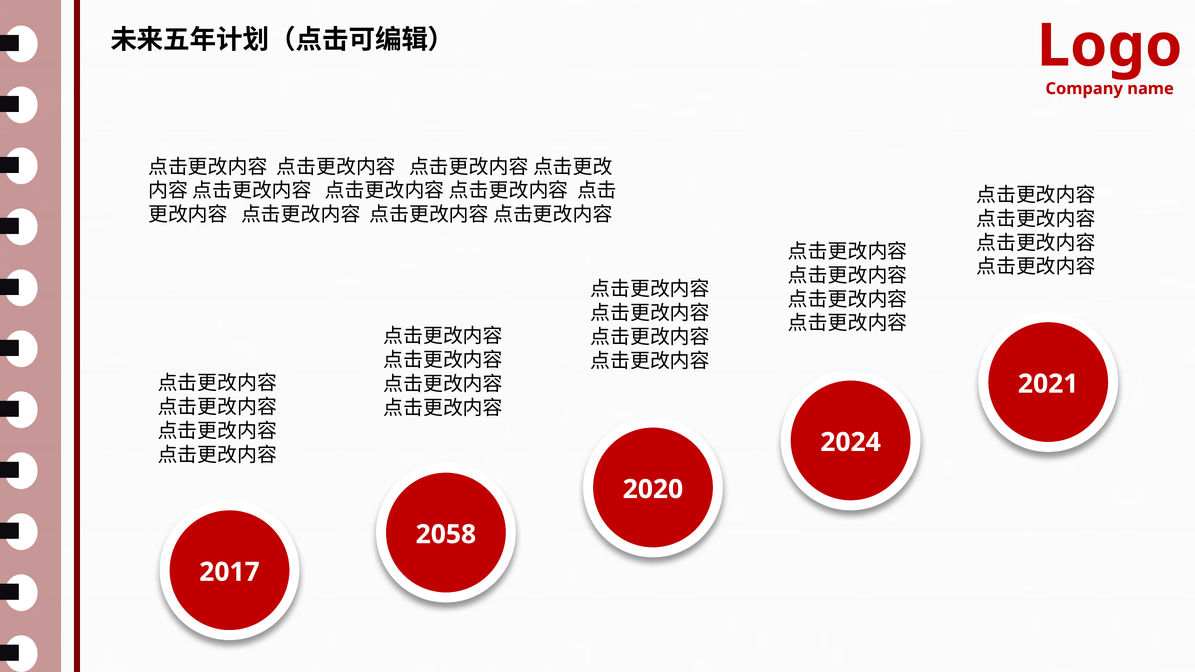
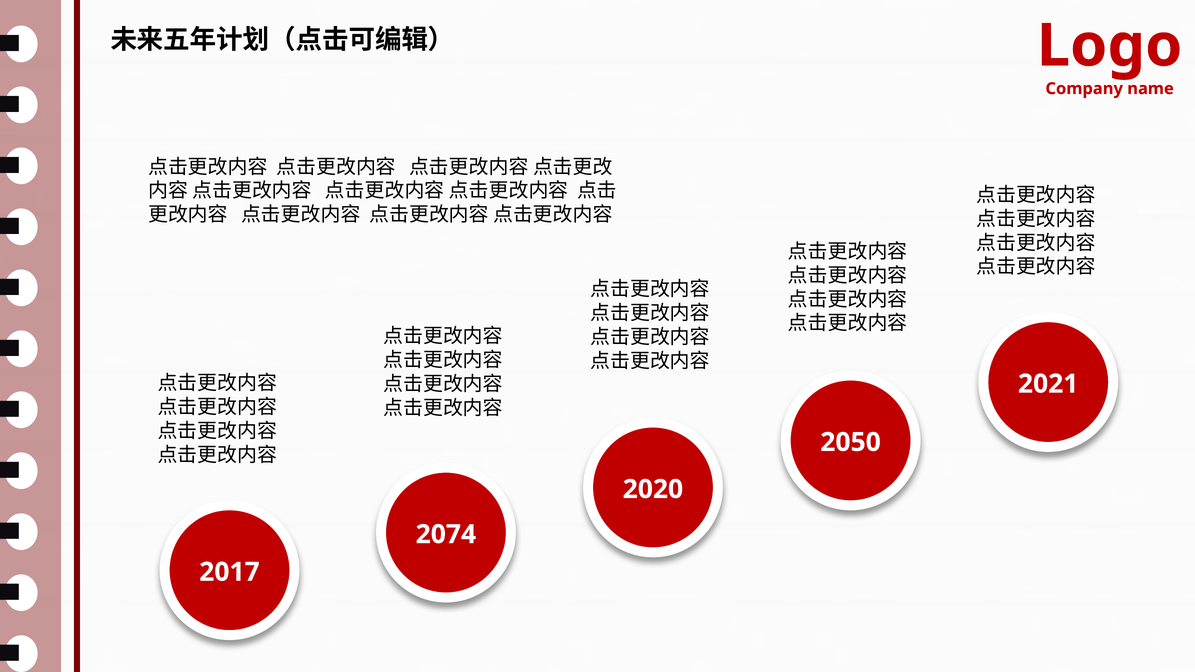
2024: 2024 -> 2050
2058: 2058 -> 2074
